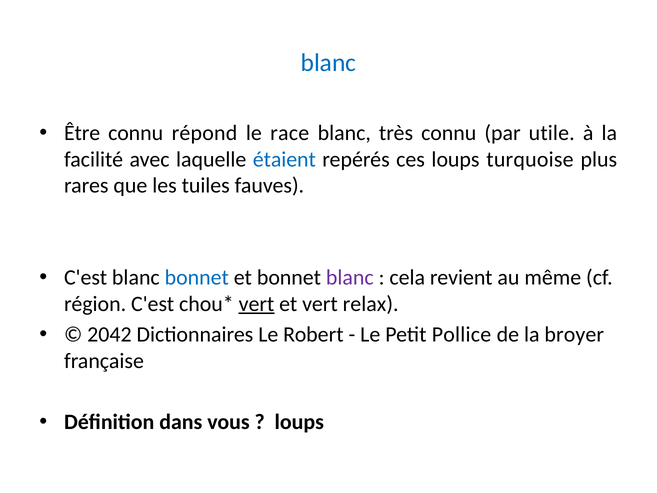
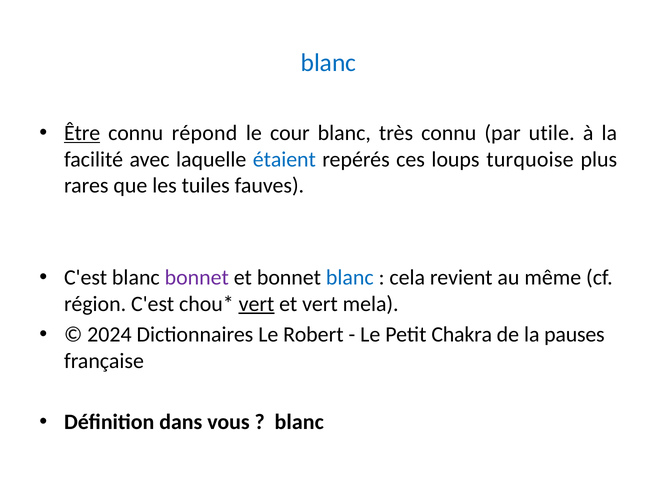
Être underline: none -> present
race: race -> cour
bonnet at (197, 277) colour: blue -> purple
blanc at (350, 277) colour: purple -> blue
relax: relax -> mela
2042: 2042 -> 2024
Pollice: Pollice -> Chakra
broyer: broyer -> pauses
loups at (299, 422): loups -> blanc
